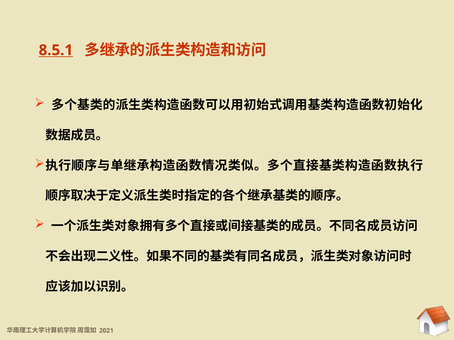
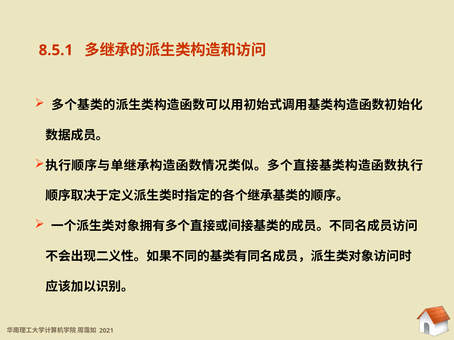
8.5.1 at (56, 50) underline: present -> none
